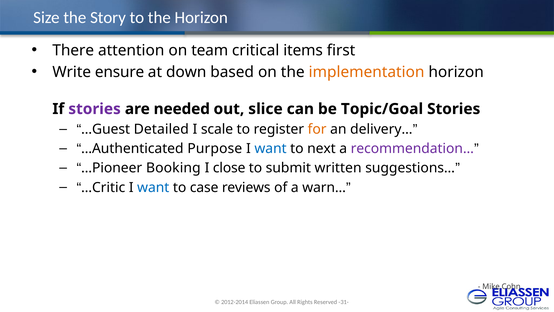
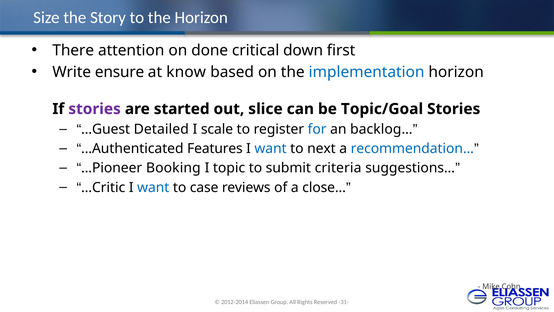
team: team -> done
items: items -> down
down: down -> know
implementation colour: orange -> blue
needed: needed -> started
for colour: orange -> blue
delivery…: delivery… -> backlog…
Purpose: Purpose -> Features
recommendation… colour: purple -> blue
close: close -> topic
written: written -> criteria
warn…: warn… -> close…
